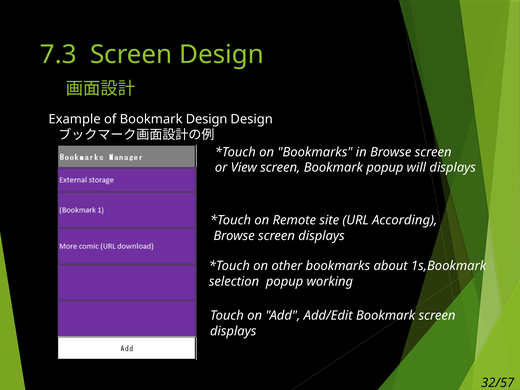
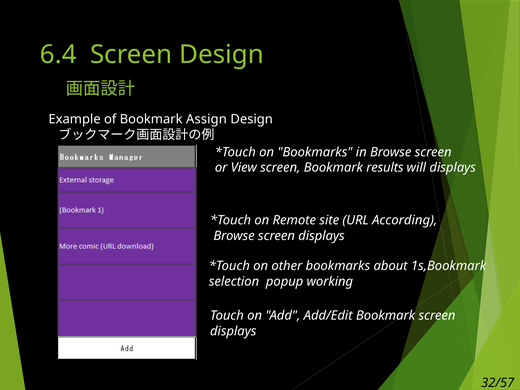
7.3: 7.3 -> 6.4
Bookmark Design: Design -> Assign
Bookmark popup: popup -> results
